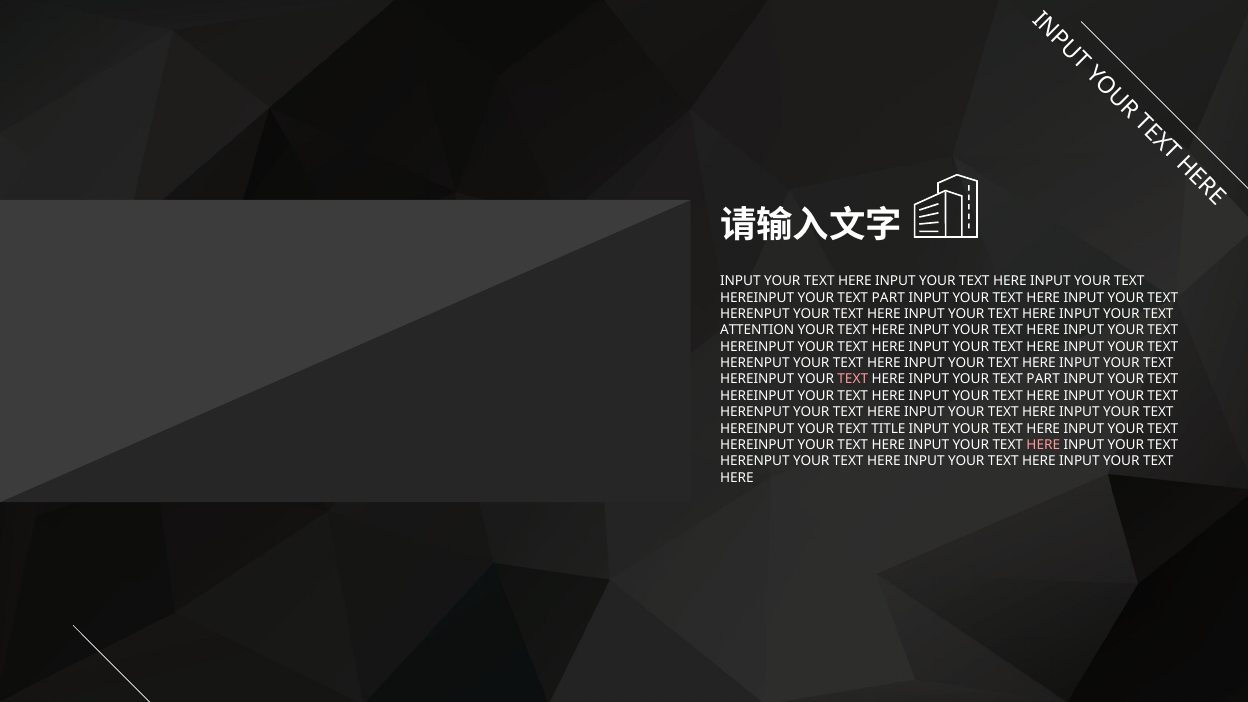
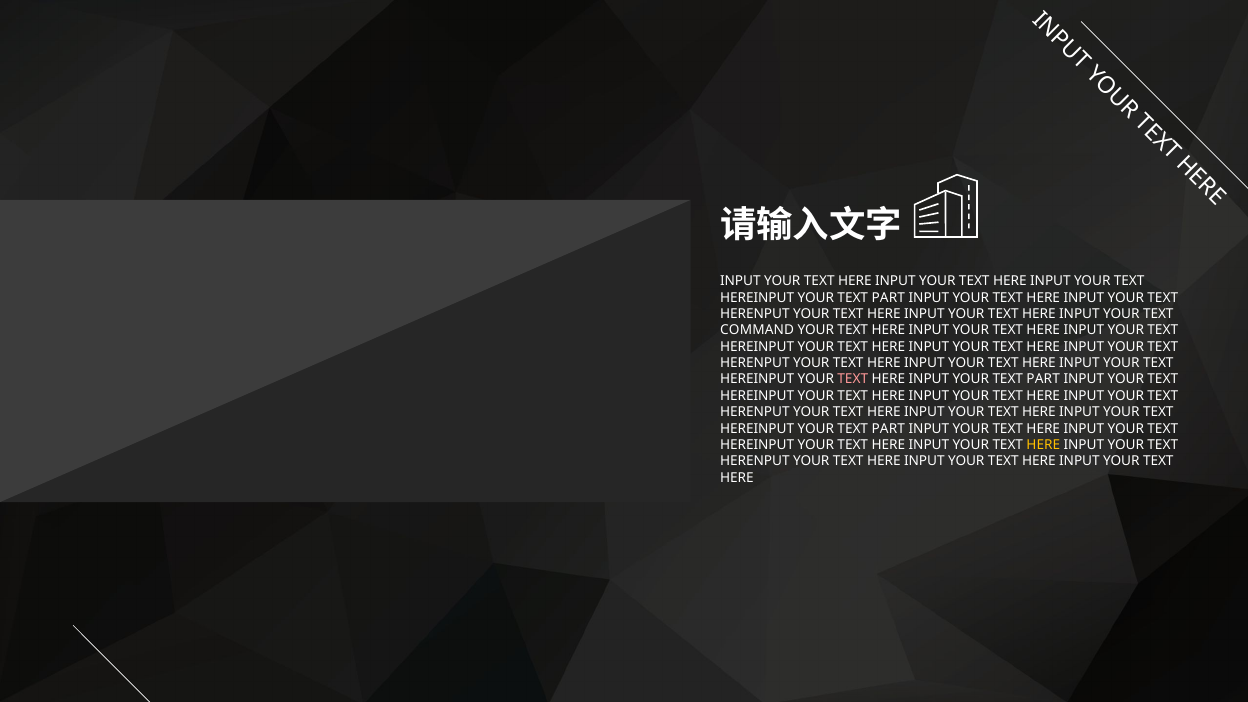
ATTENTION: ATTENTION -> COMMAND
TITLE at (888, 429): TITLE -> PART
HERE at (1043, 445) colour: pink -> yellow
